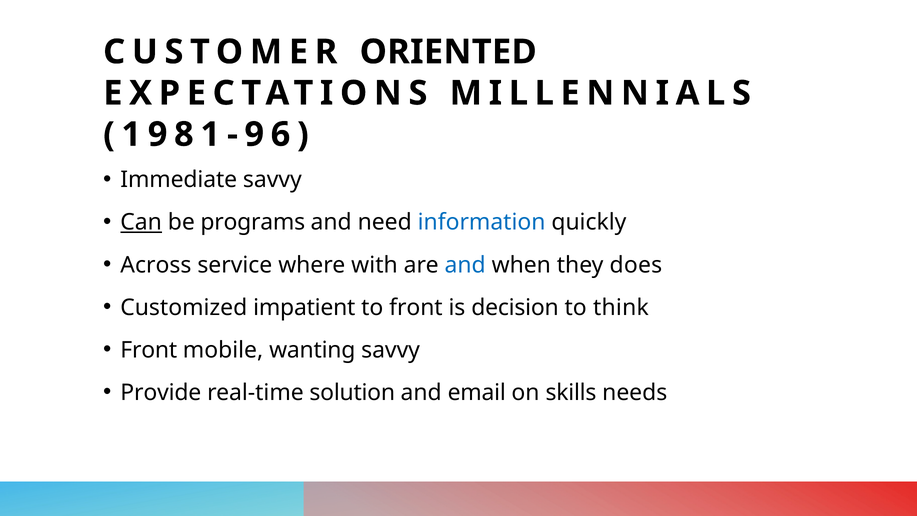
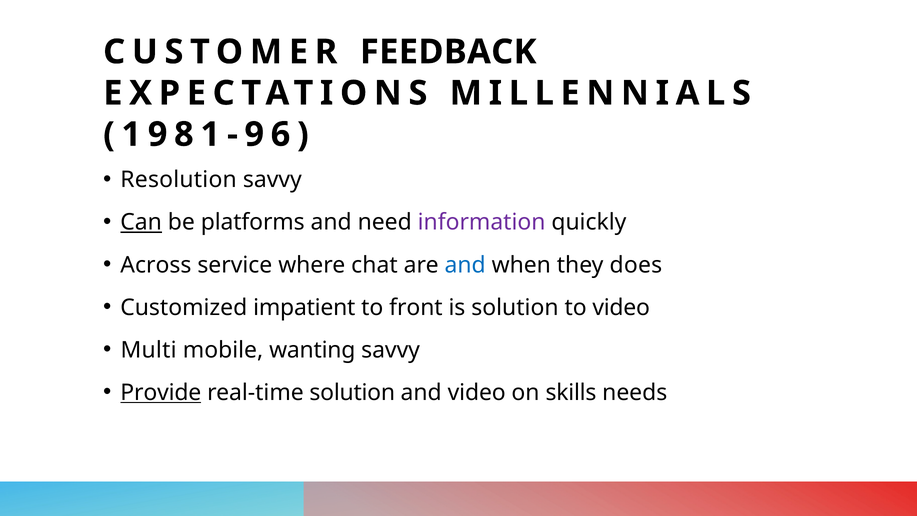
ORIENTED: ORIENTED -> FEEDBACK
Immediate: Immediate -> Resolution
programs: programs -> platforms
information colour: blue -> purple
with: with -> chat
is decision: decision -> solution
to think: think -> video
Front at (149, 350): Front -> Multi
Provide underline: none -> present
and email: email -> video
